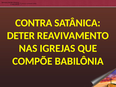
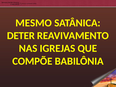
CONTRA: CONTRA -> MESMO
